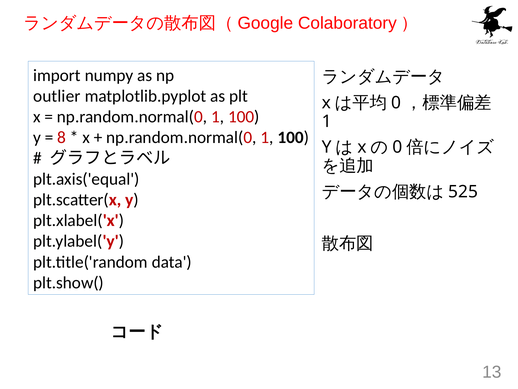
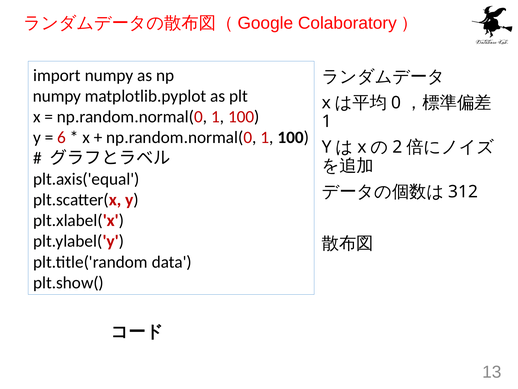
outlier at (57, 96): outlier -> numpy
8: 8 -> 6
0 at (397, 147): 0 -> 2
525: 525 -> 312
